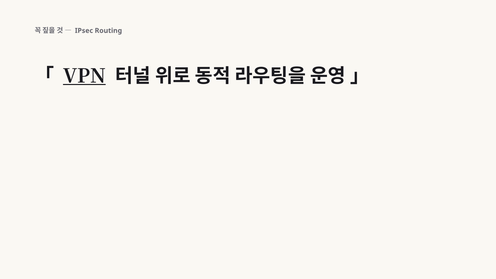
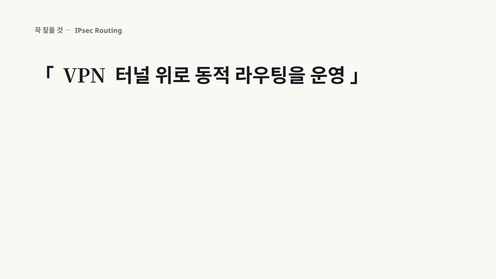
VPN underline: present -> none
